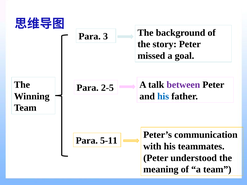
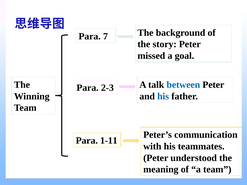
3: 3 -> 7
between colour: purple -> blue
2-5: 2-5 -> 2-3
5-11: 5-11 -> 1-11
